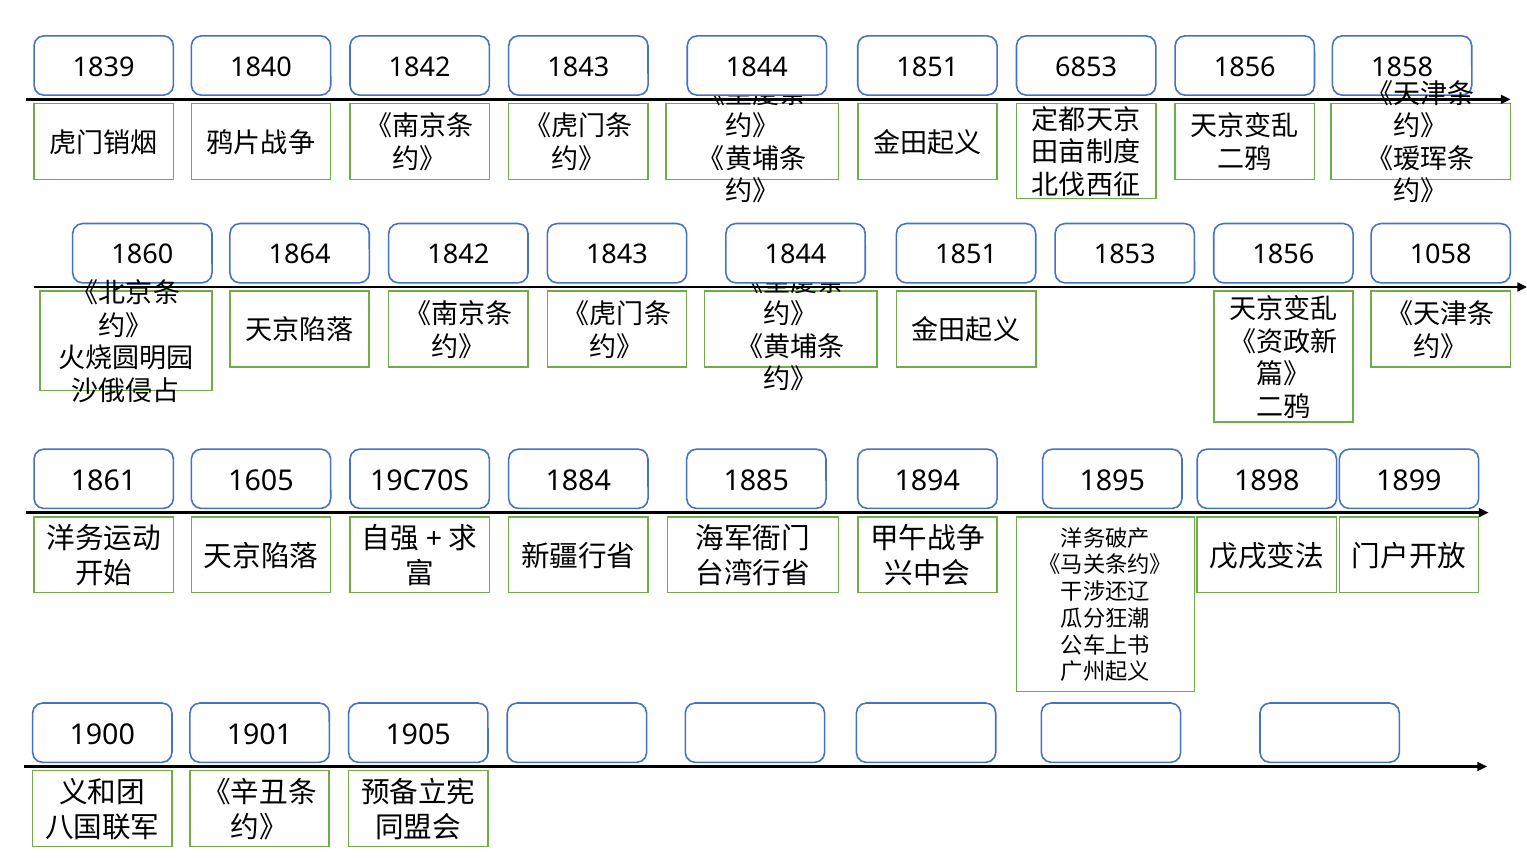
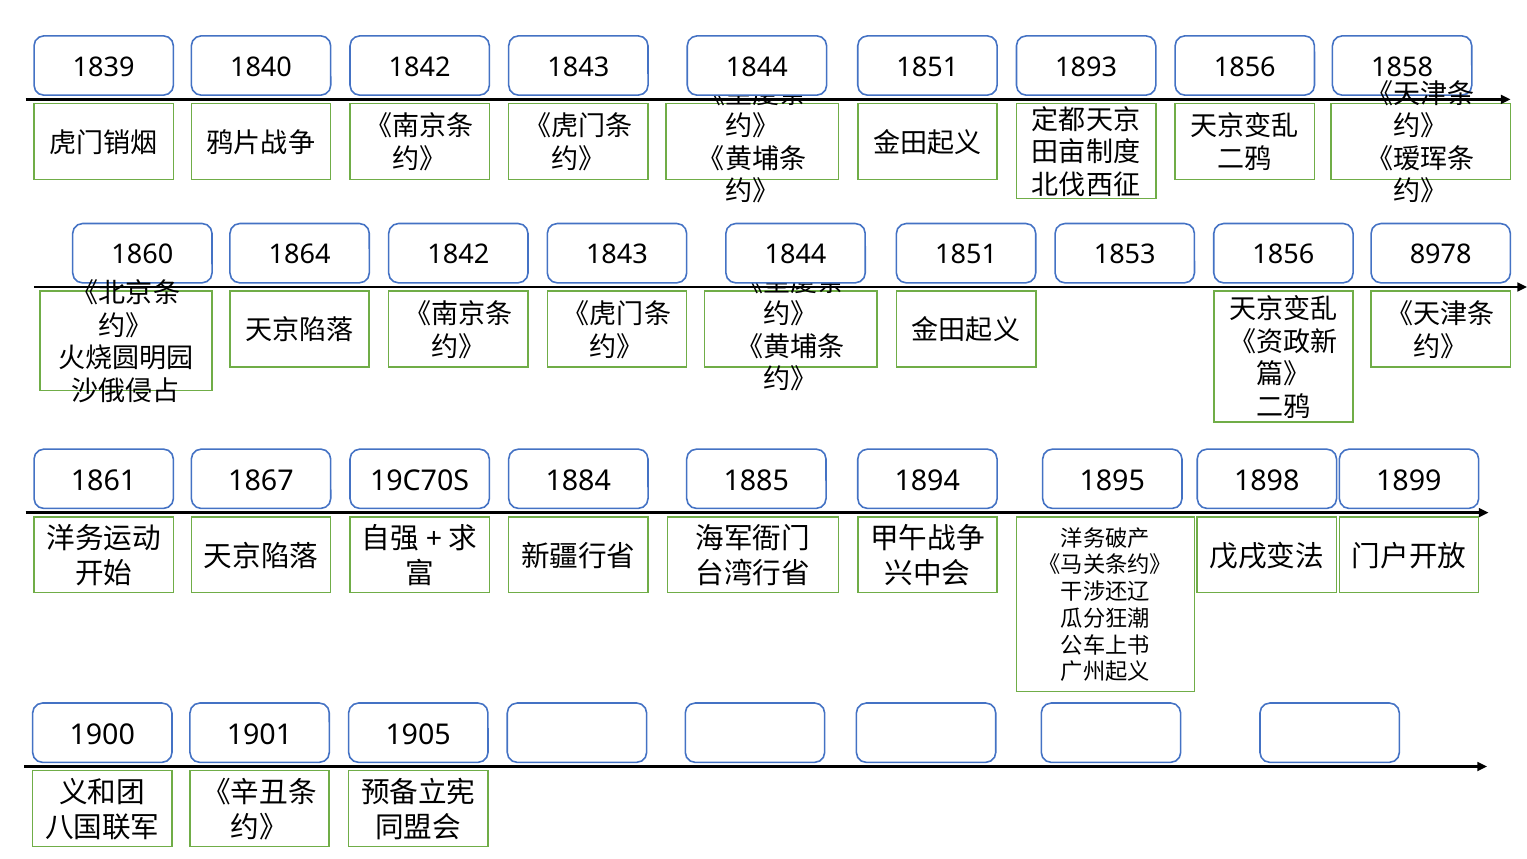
6853: 6853 -> 1893
1058: 1058 -> 8978
1605: 1605 -> 1867
